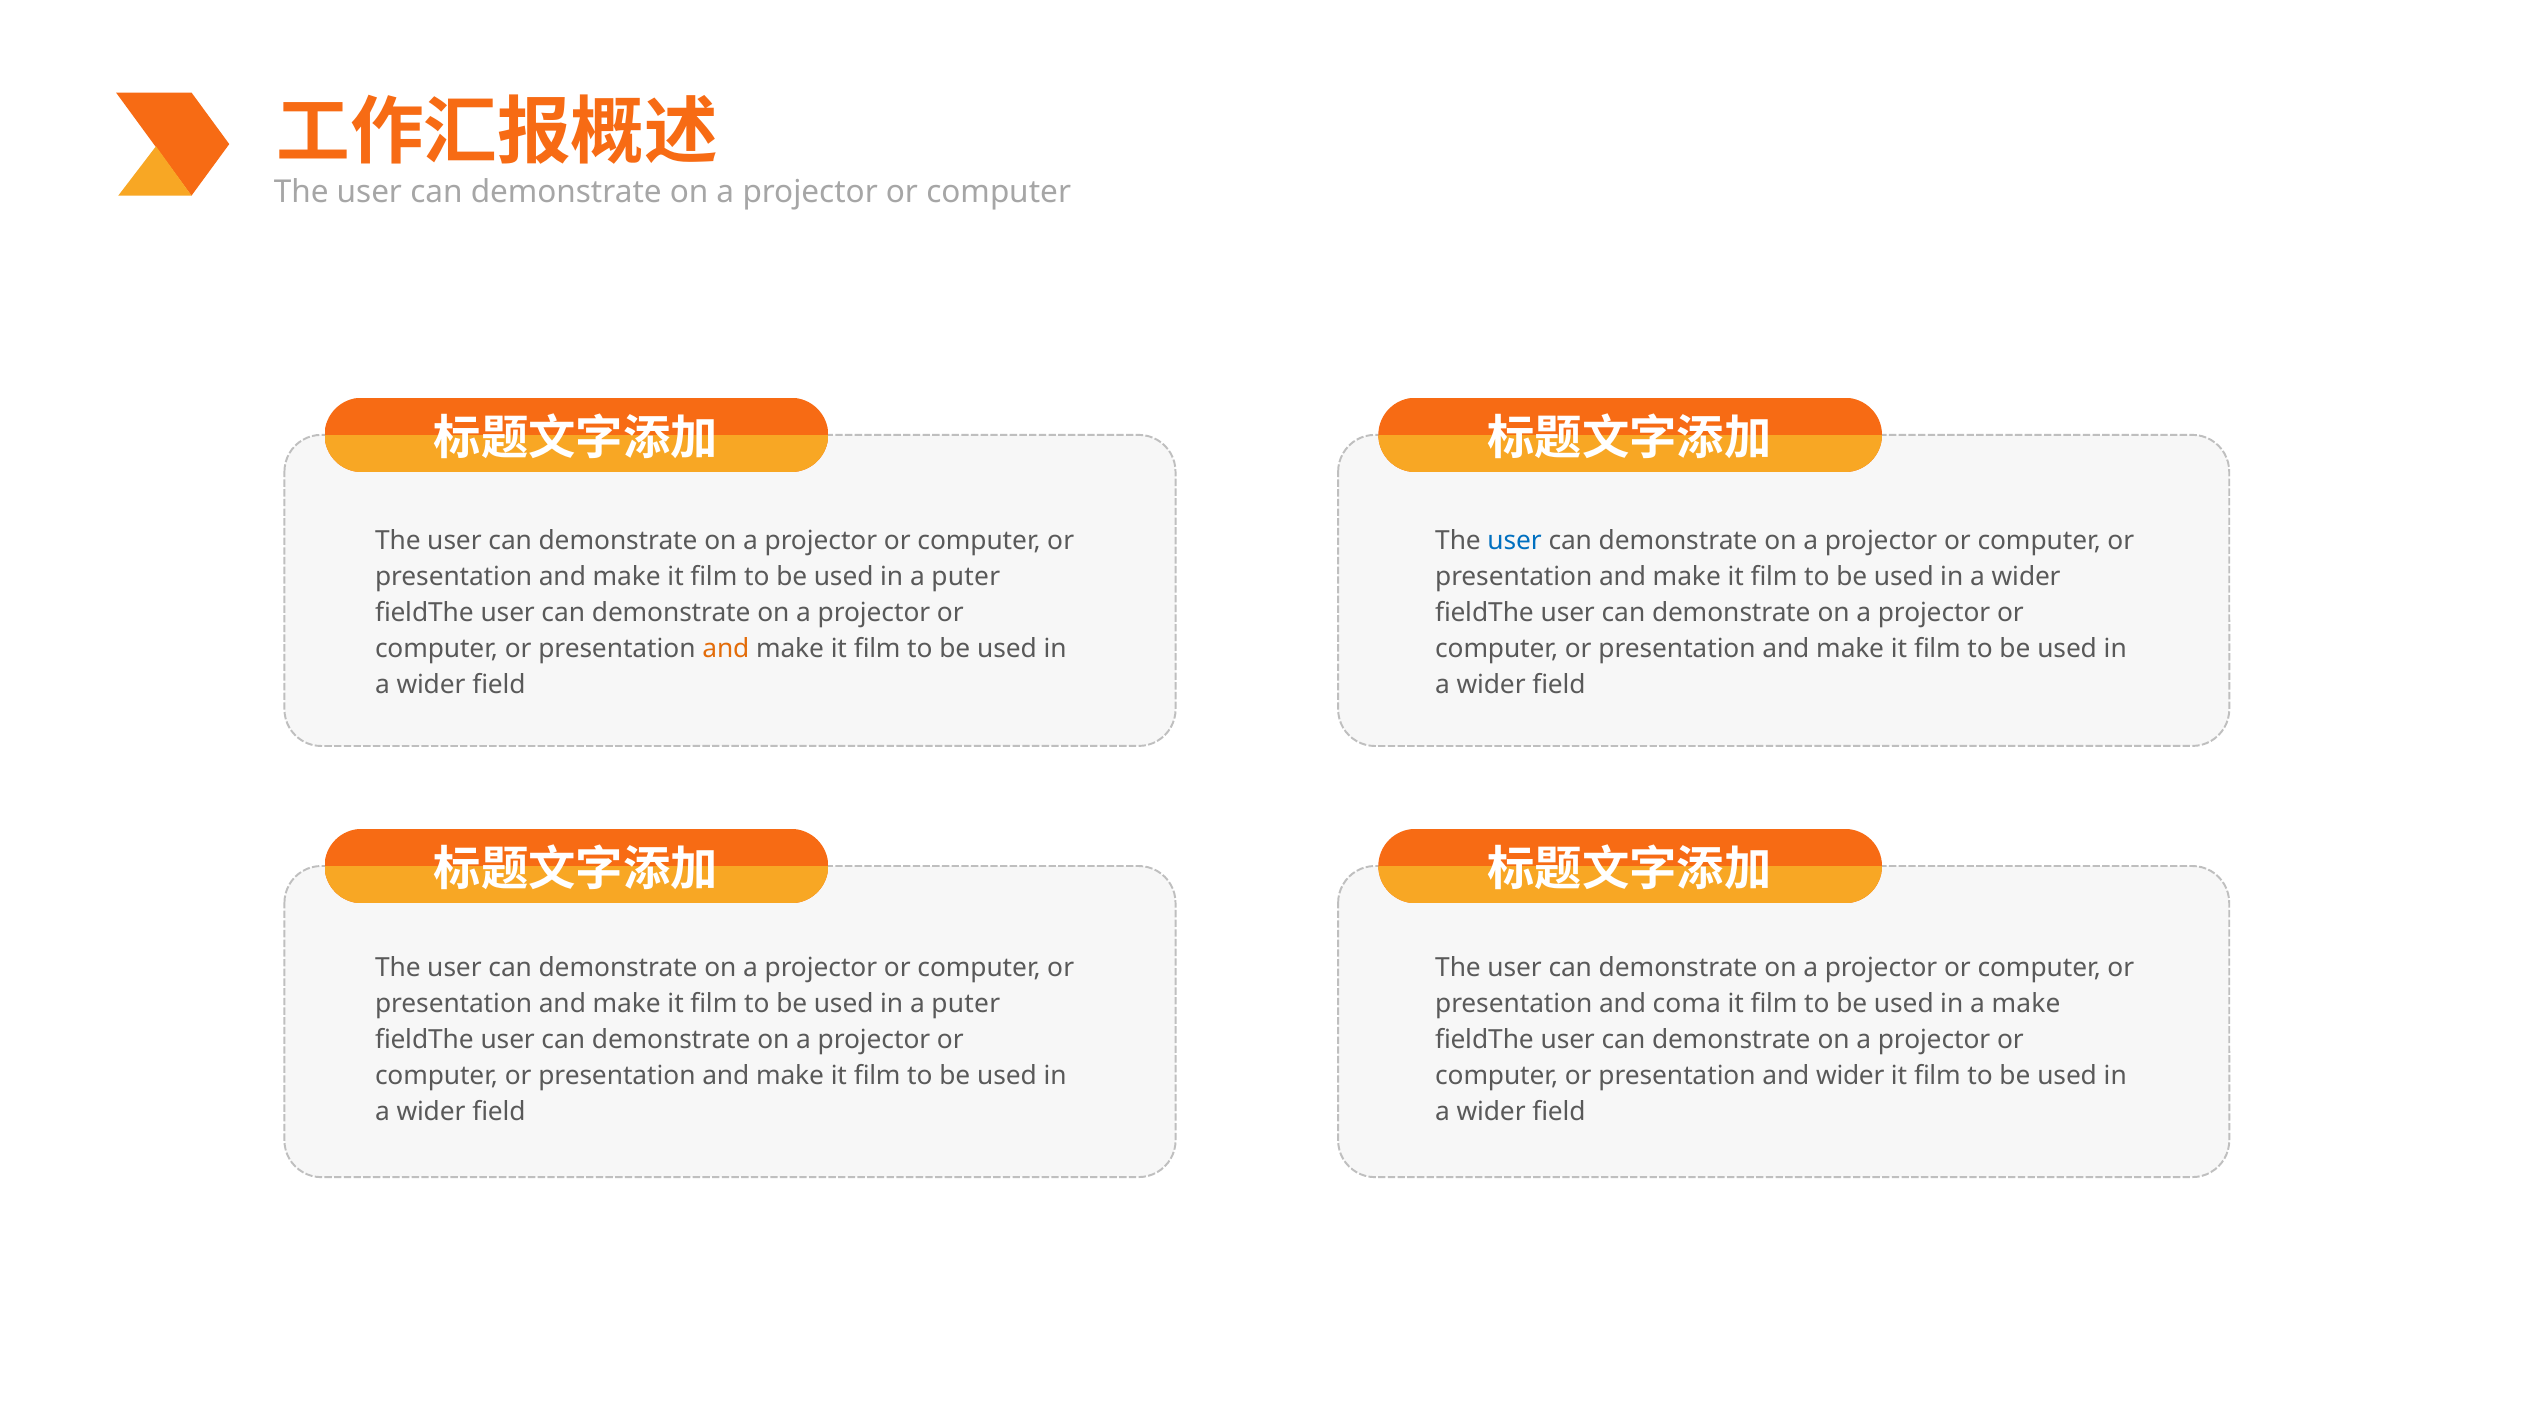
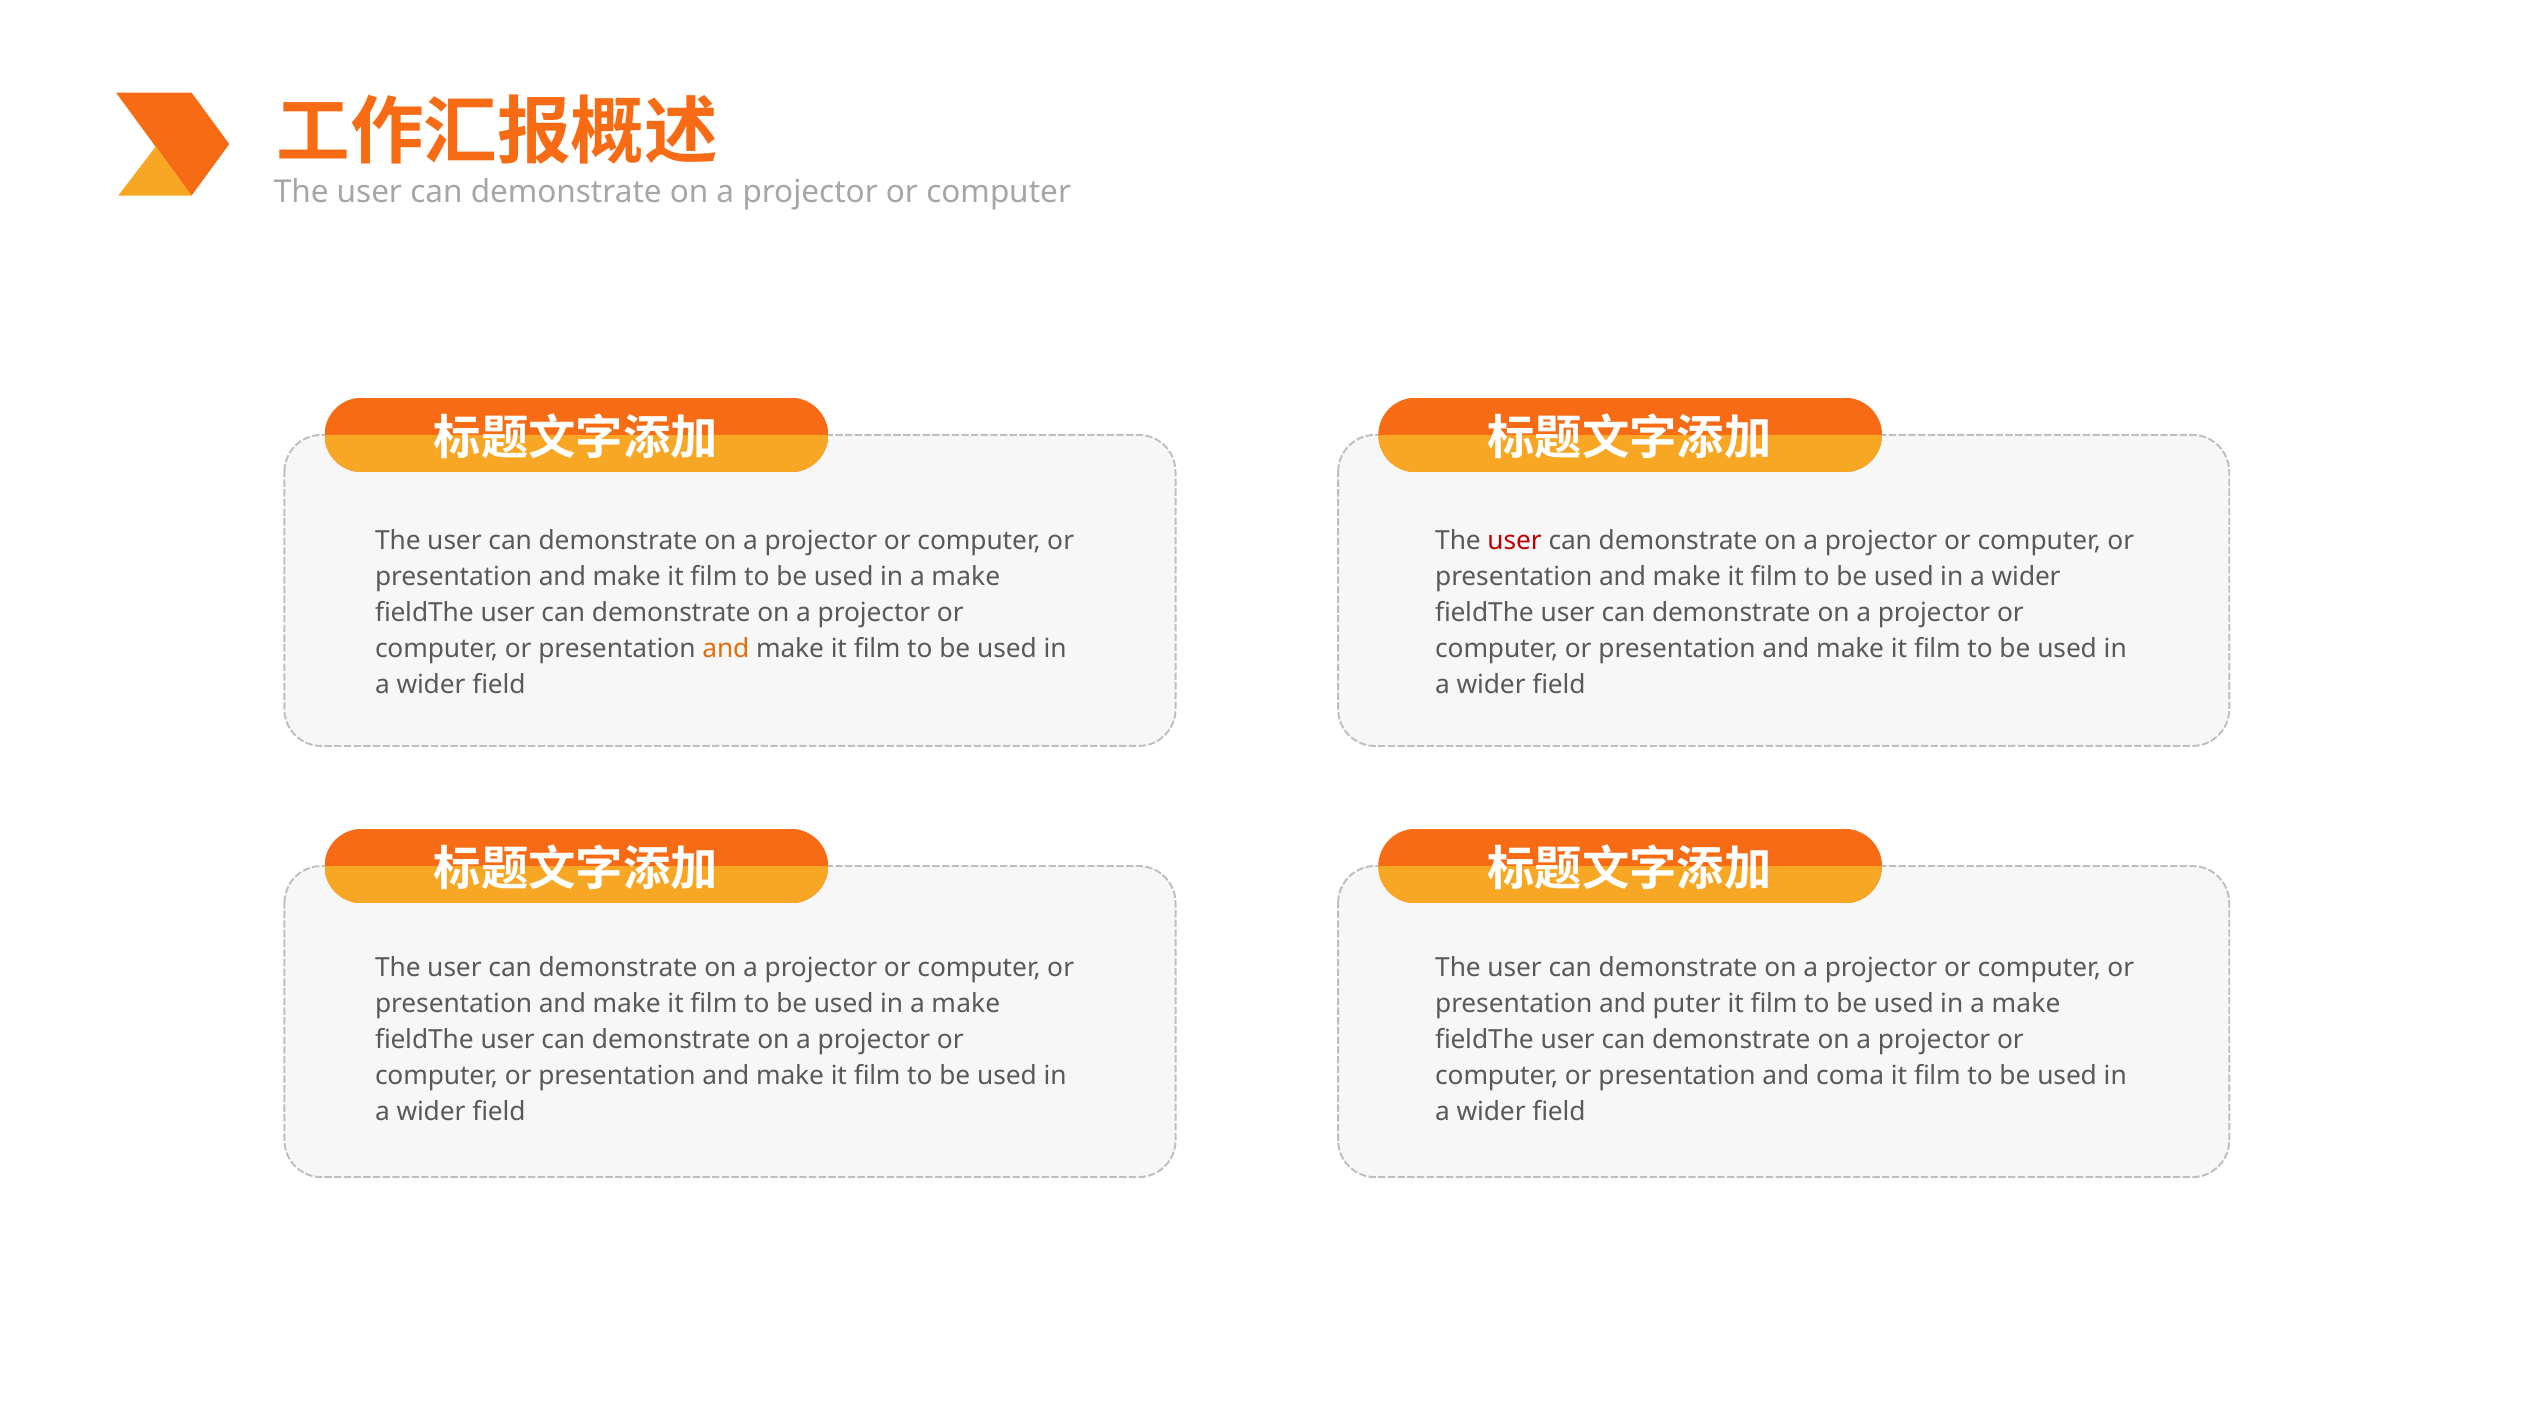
user at (1515, 541) colour: blue -> red
puter at (966, 577): puter -> make
puter at (966, 1004): puter -> make
coma: coma -> puter
and wider: wider -> coma
